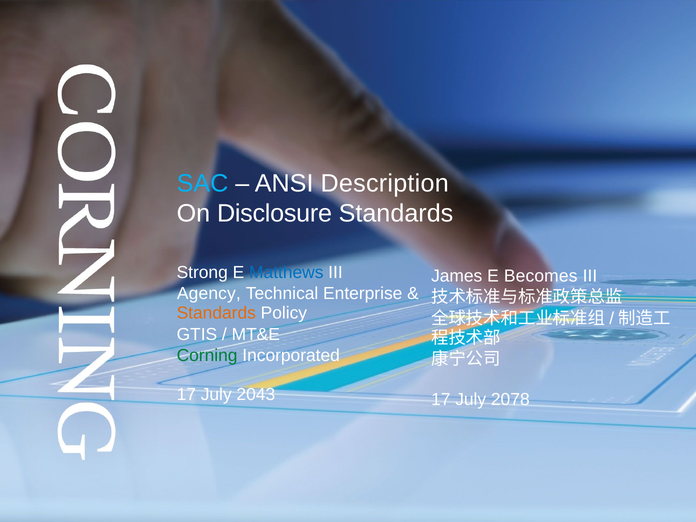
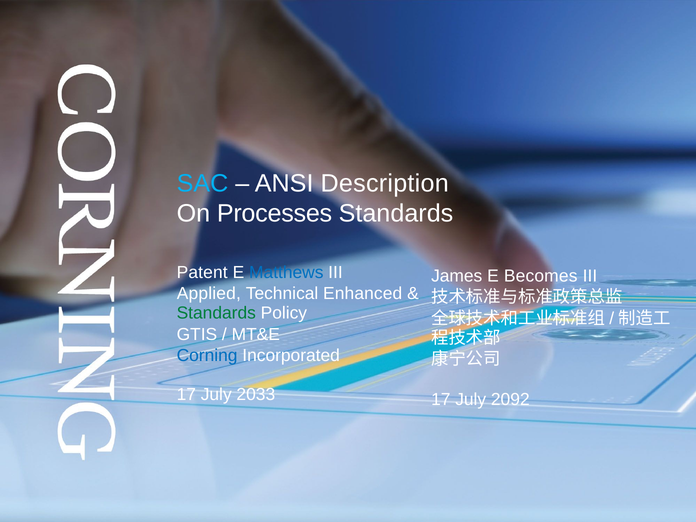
Disclosure: Disclosure -> Processes
Strong: Strong -> Patent
Agency: Agency -> Applied
Enterprise: Enterprise -> Enhanced
Standards at (216, 313) colour: orange -> green
Corning colour: green -> blue
2043: 2043 -> 2033
2078: 2078 -> 2092
